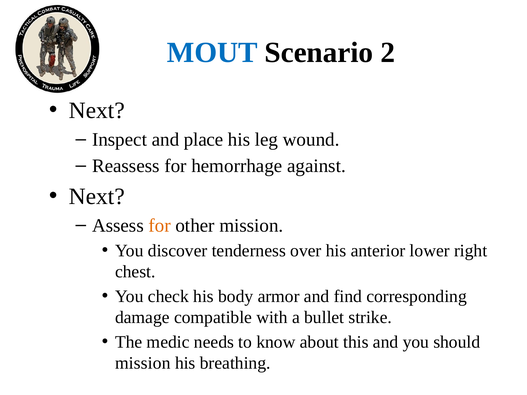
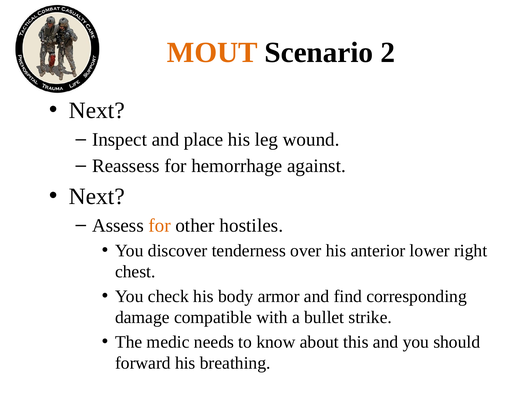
MOUT colour: blue -> orange
other mission: mission -> hostiles
mission at (143, 363): mission -> forward
